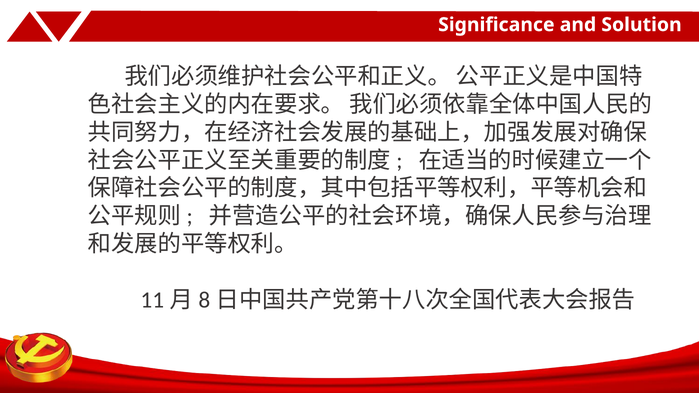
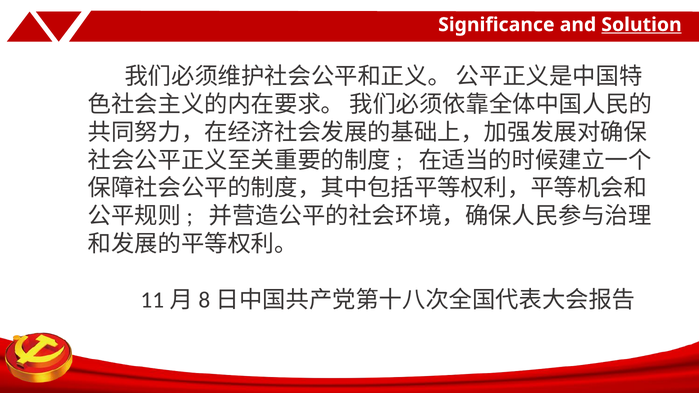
Solution underline: none -> present
